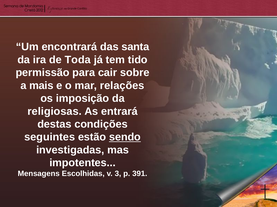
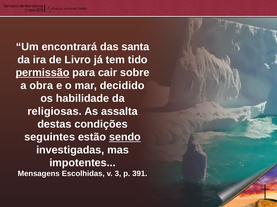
Toda: Toda -> Livro
permissão underline: none -> present
mais: mais -> obra
relações: relações -> decidido
imposição: imposição -> habilidade
entrará: entrará -> assalta
